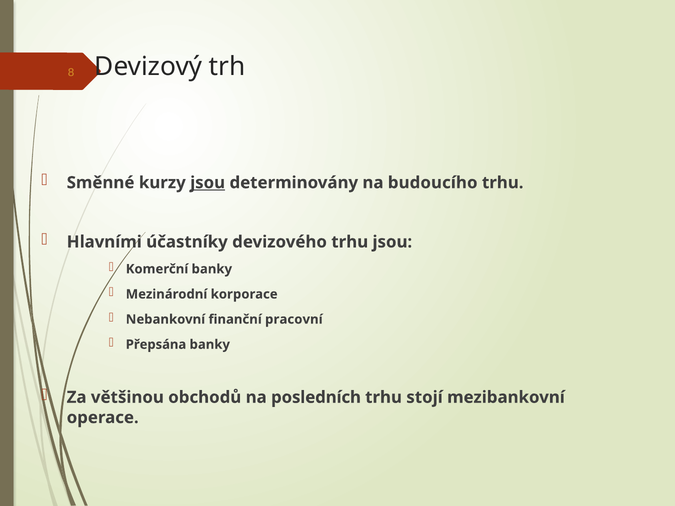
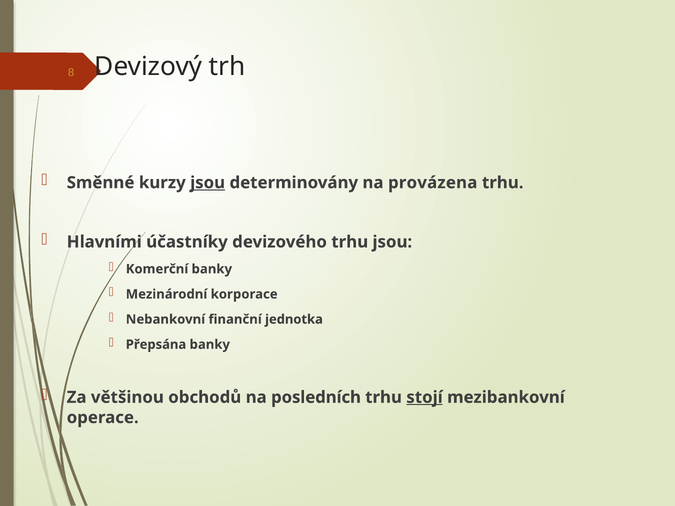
budoucího: budoucího -> provázena
pracovní: pracovní -> jednotka
stojí underline: none -> present
